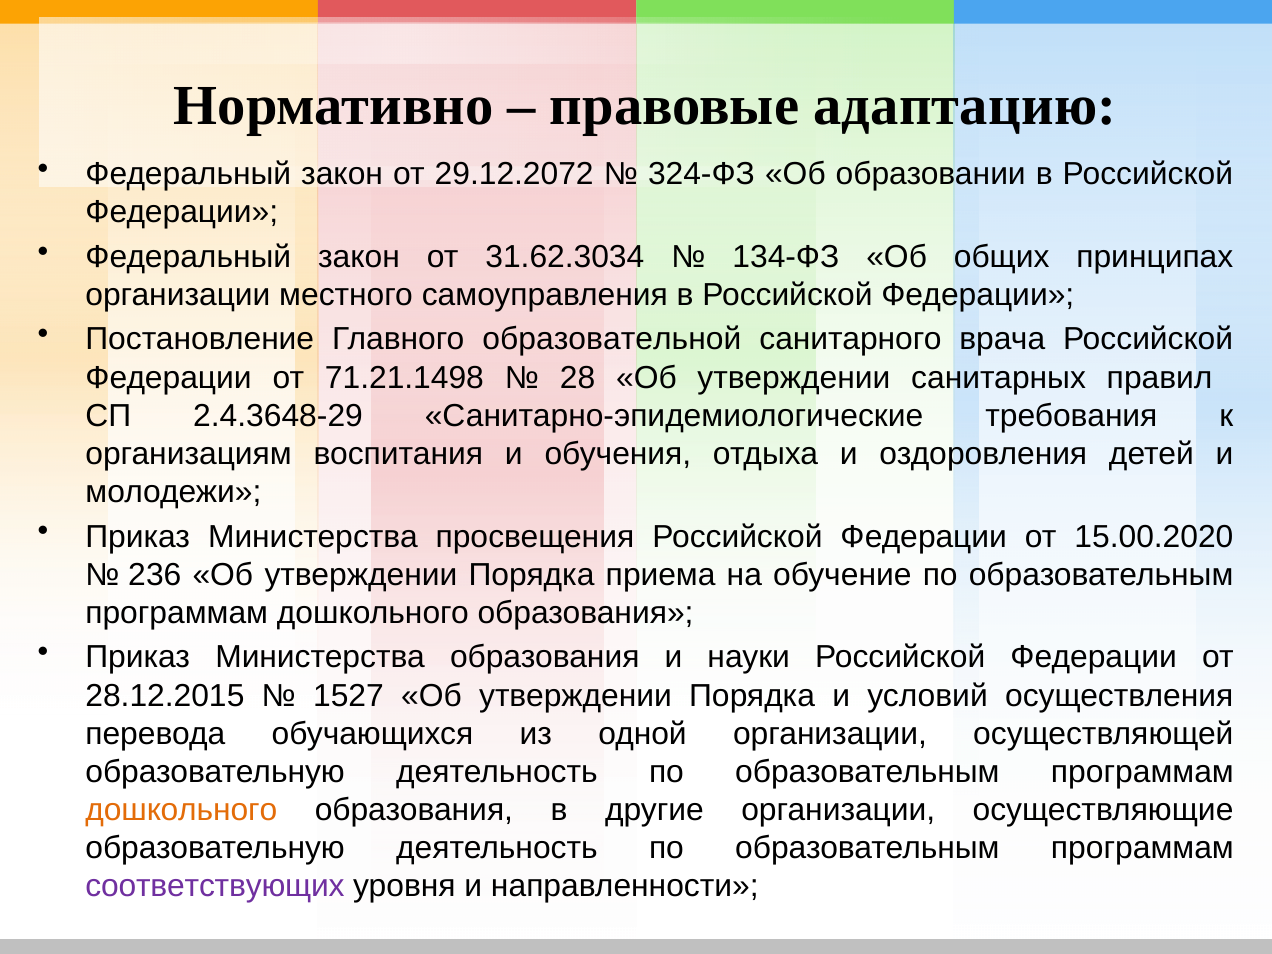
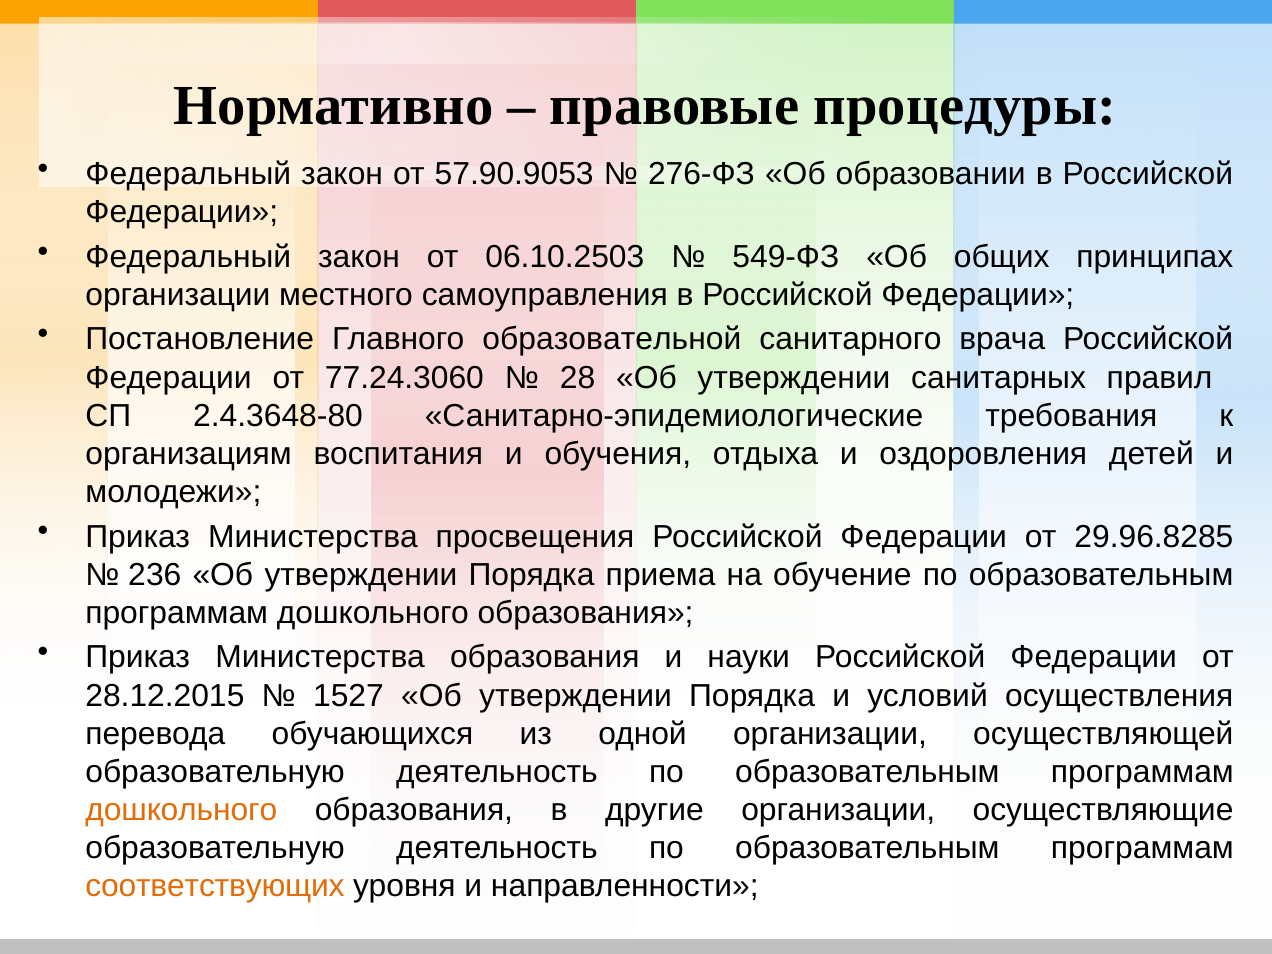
адаптацию: адаптацию -> процедуры
29.12.2072: 29.12.2072 -> 57.90.9053
324-ФЗ: 324-ФЗ -> 276-ФЗ
31.62.3034: 31.62.3034 -> 06.10.2503
134-ФЗ: 134-ФЗ -> 549-ФЗ
71.21.1498: 71.21.1498 -> 77.24.3060
2.4.3648-29: 2.4.3648-29 -> 2.4.3648-80
15.00.2020: 15.00.2020 -> 29.96.8285
соответствующих colour: purple -> orange
